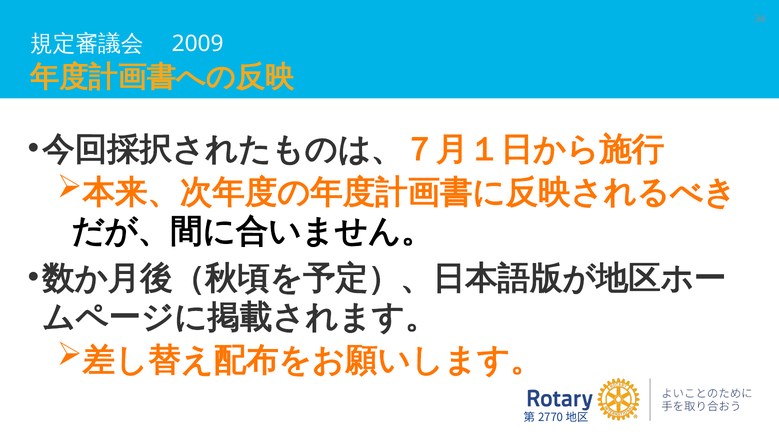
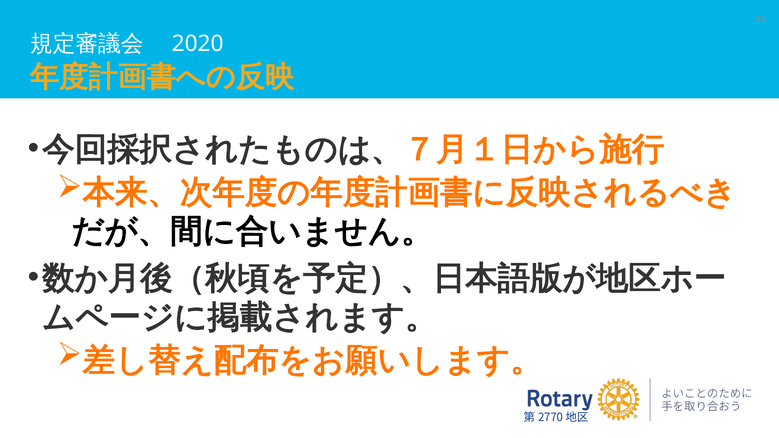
2009: 2009 -> 2020
